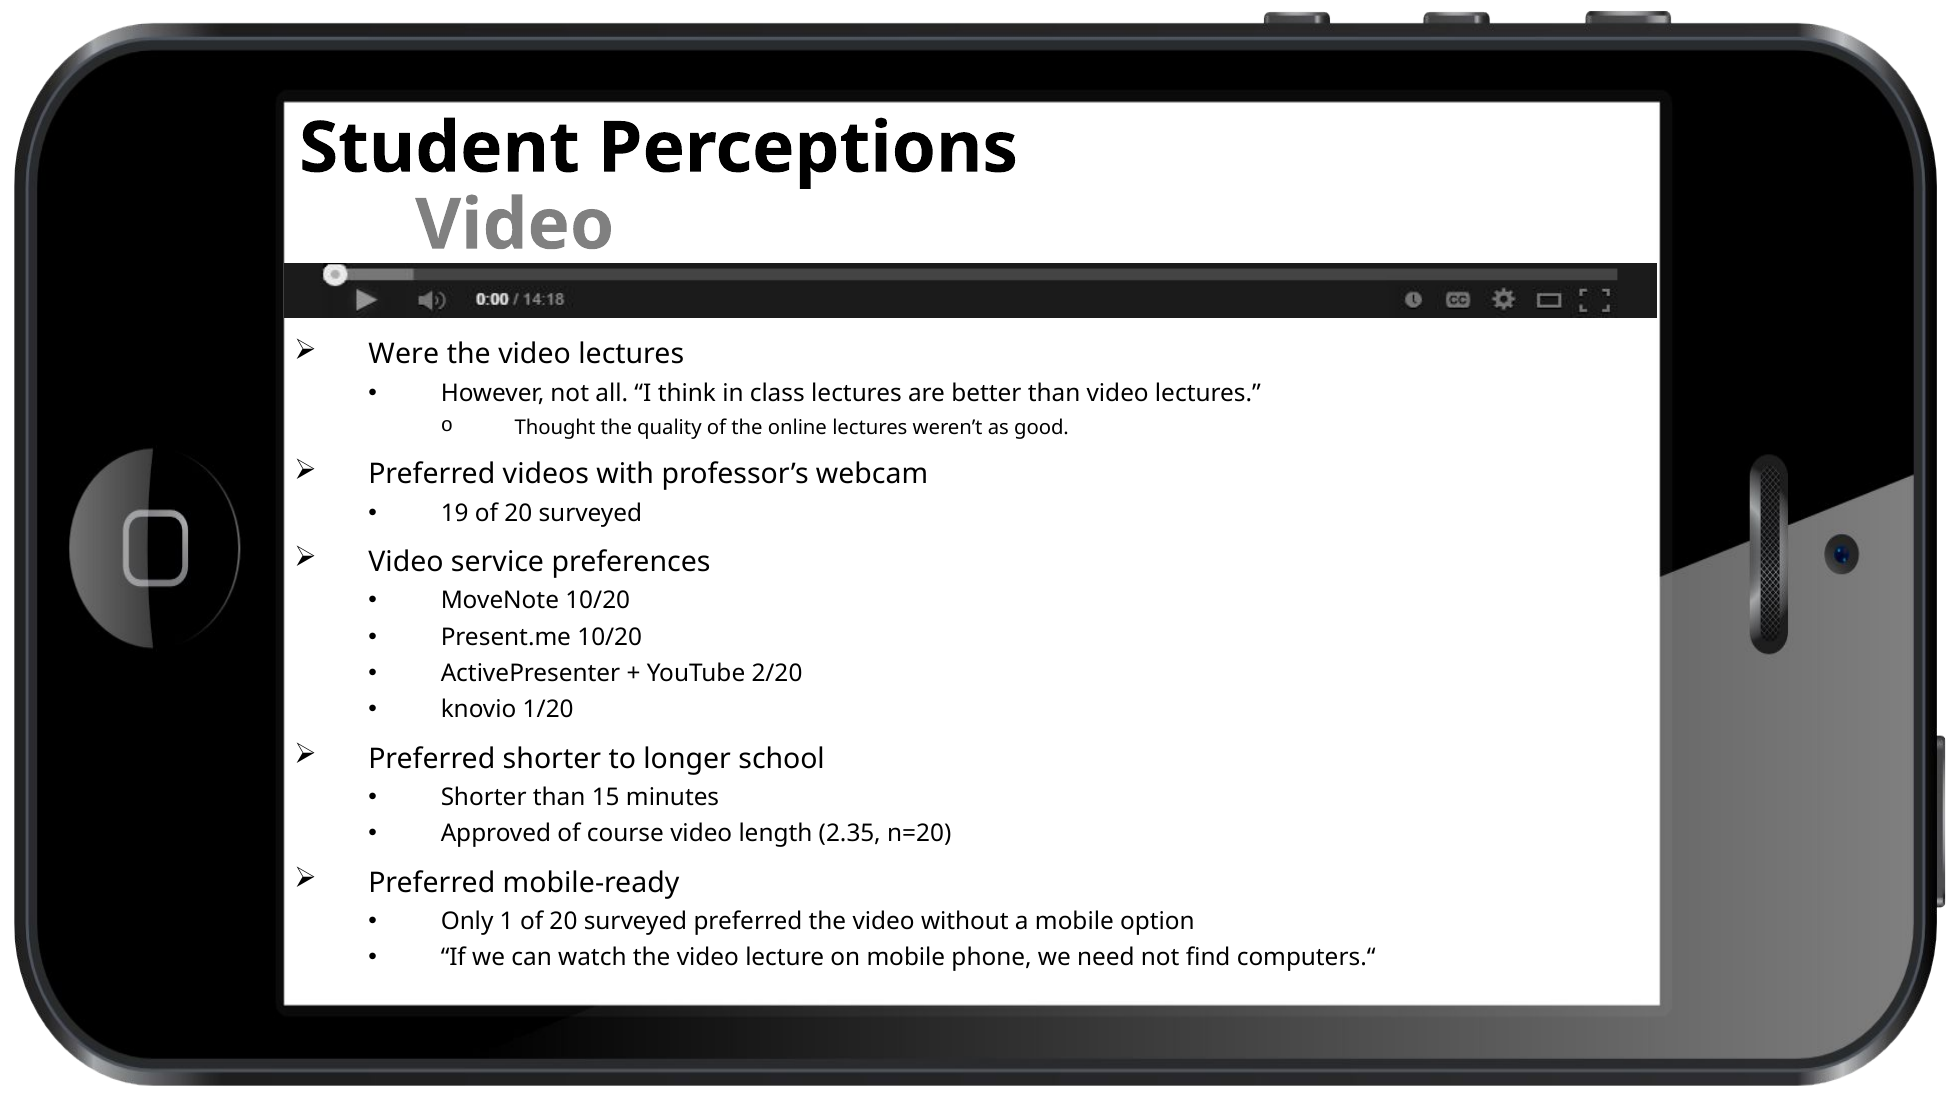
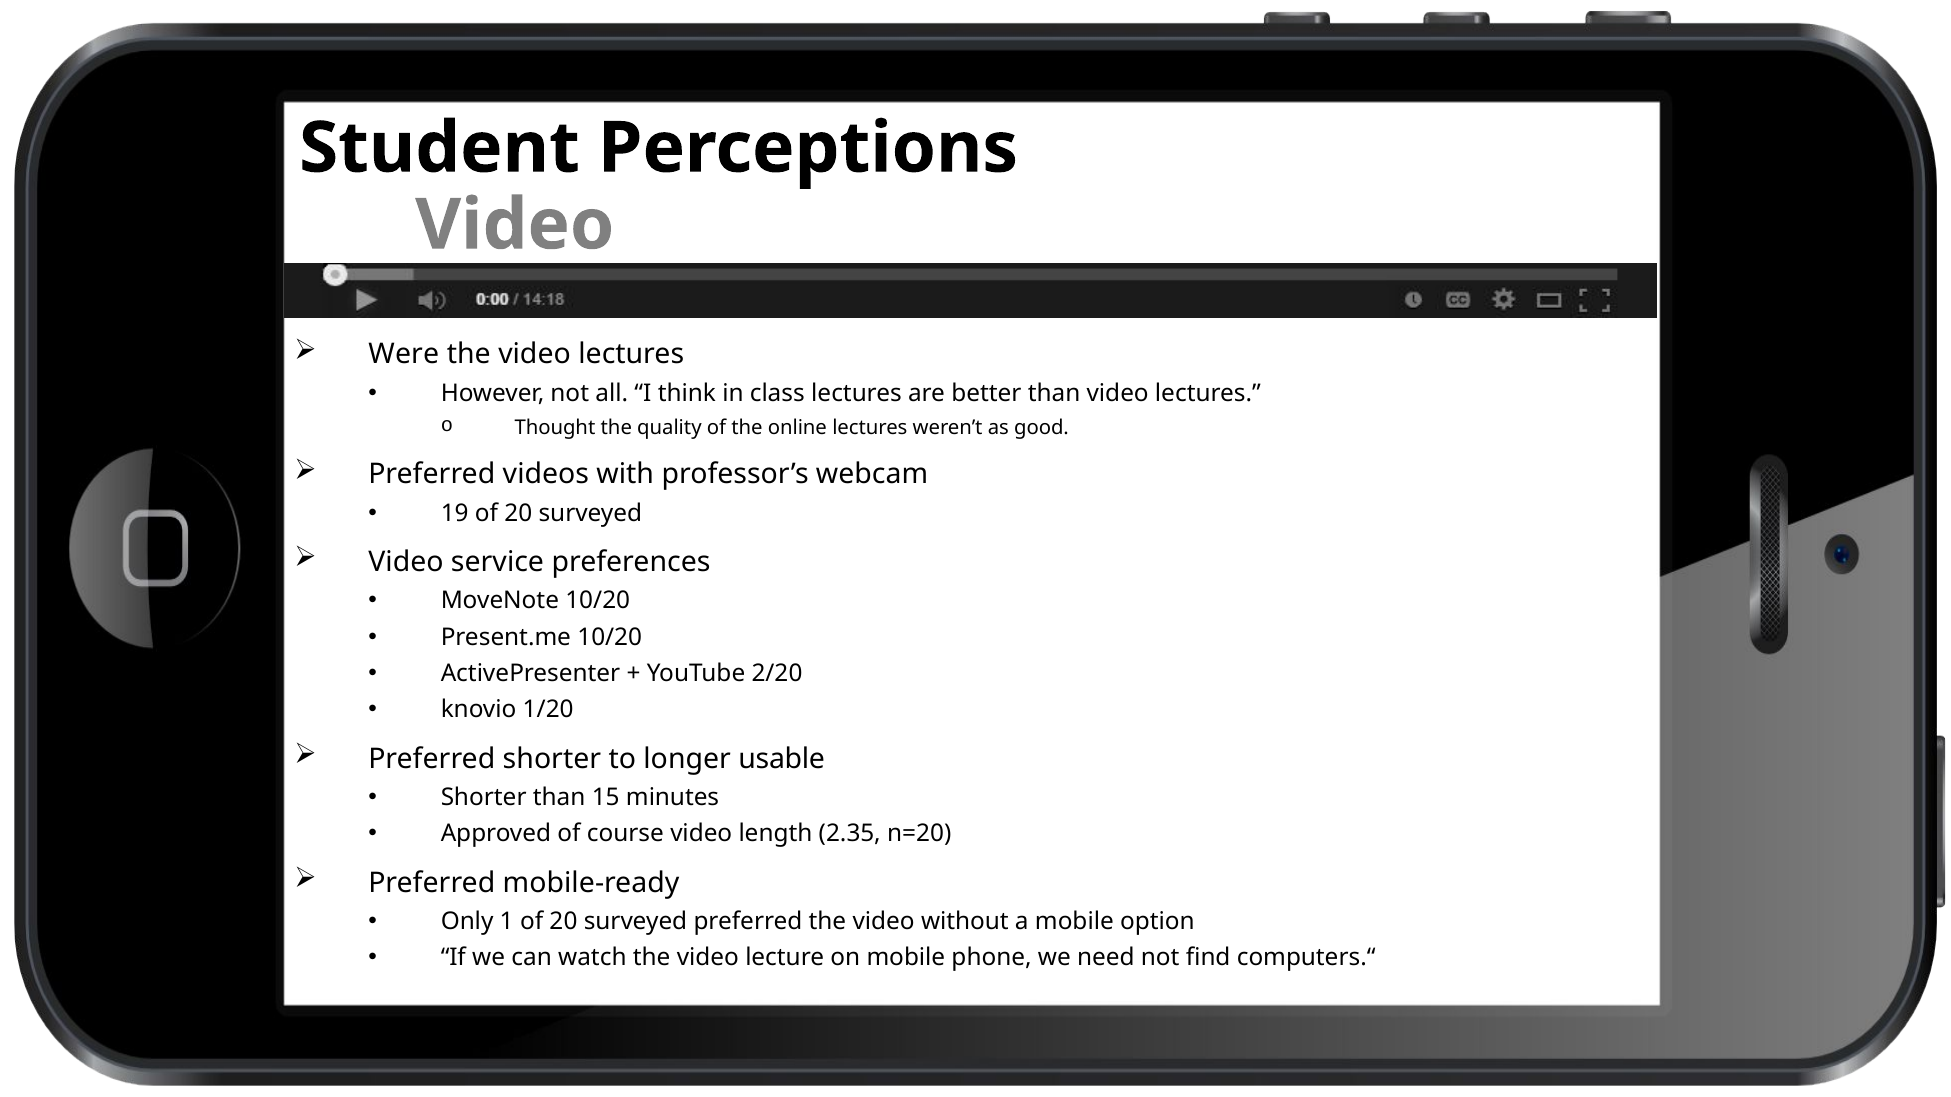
school: school -> usable
